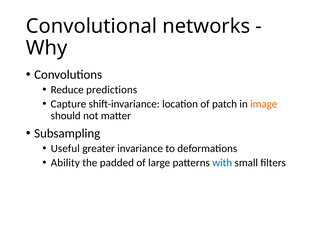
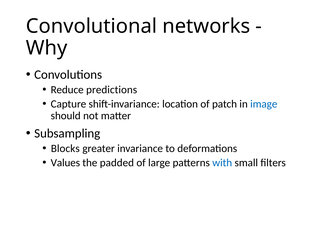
image colour: orange -> blue
Useful: Useful -> Blocks
Ability: Ability -> Values
